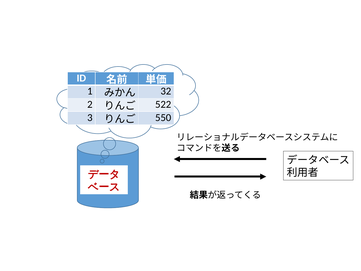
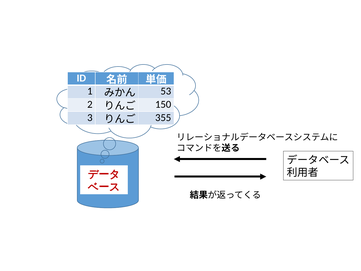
32: 32 -> 53
522: 522 -> 150
550: 550 -> 355
